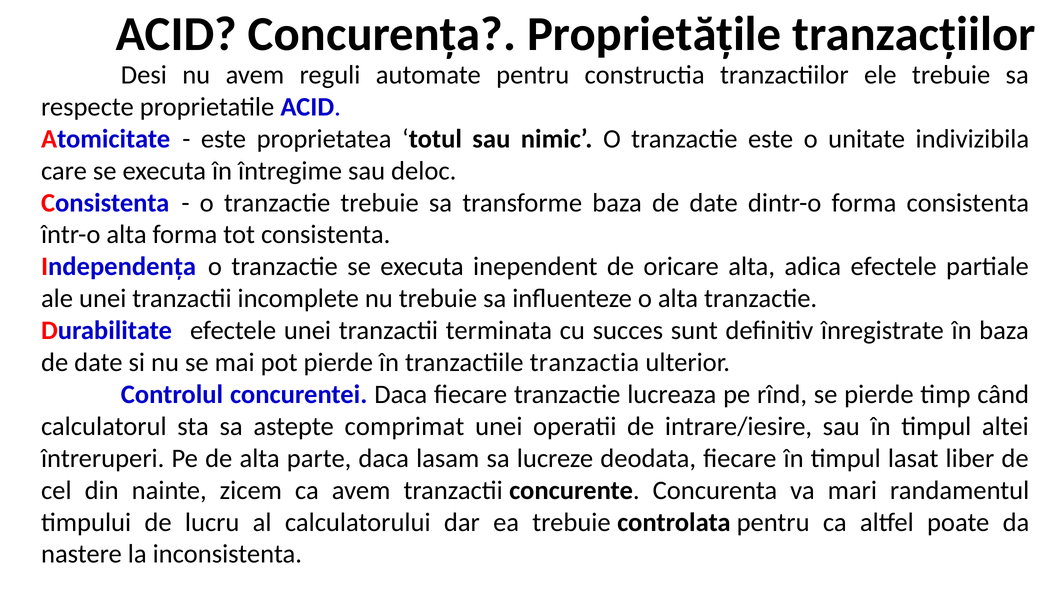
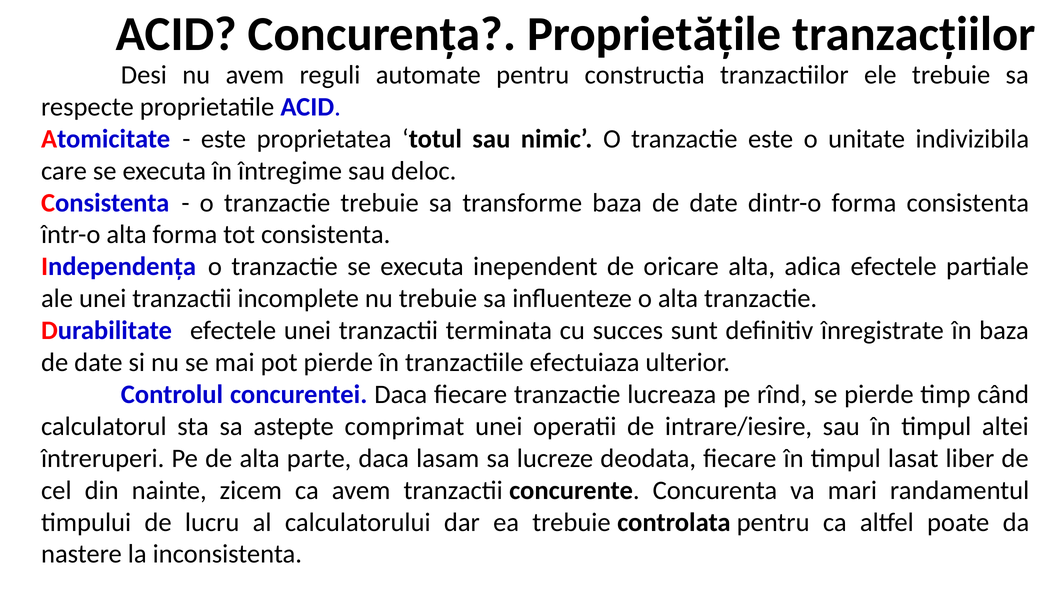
tranzactia: tranzactia -> efectuiaza
